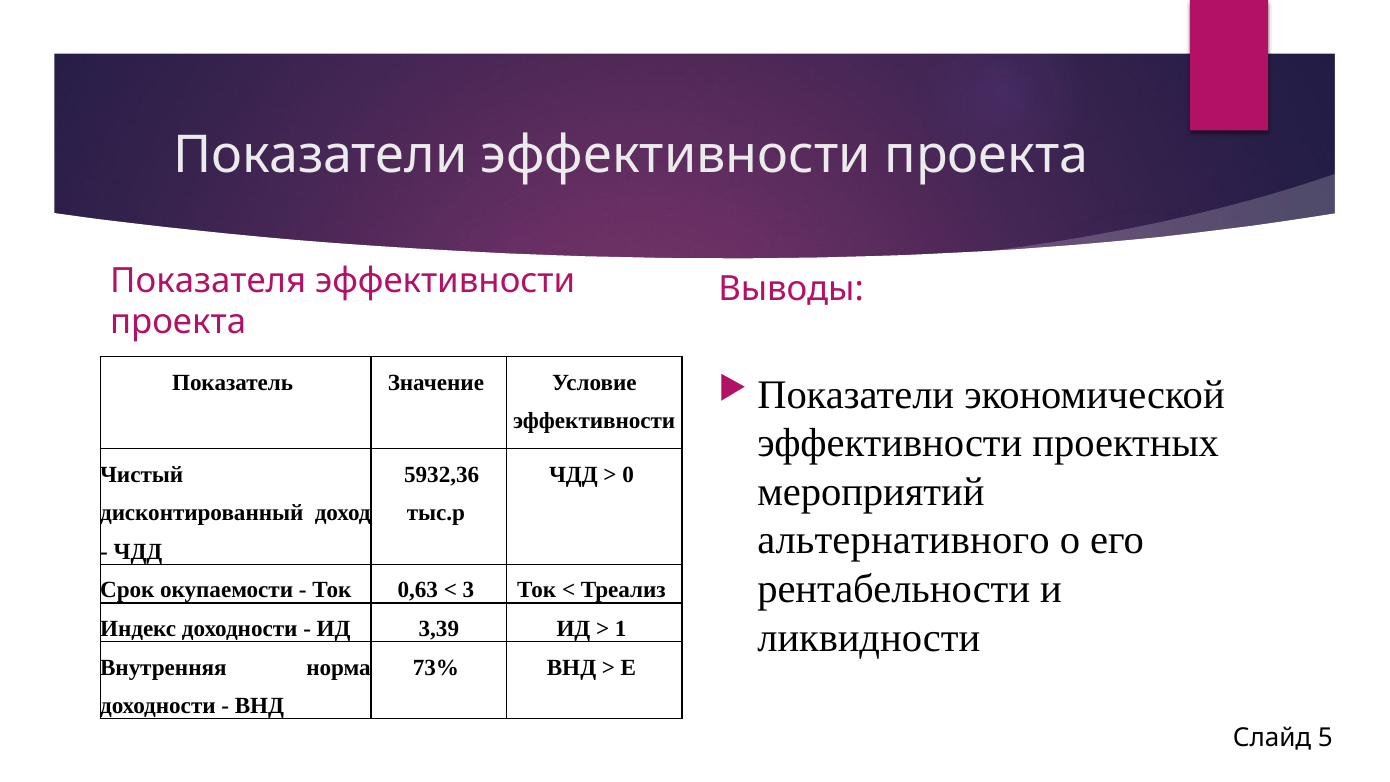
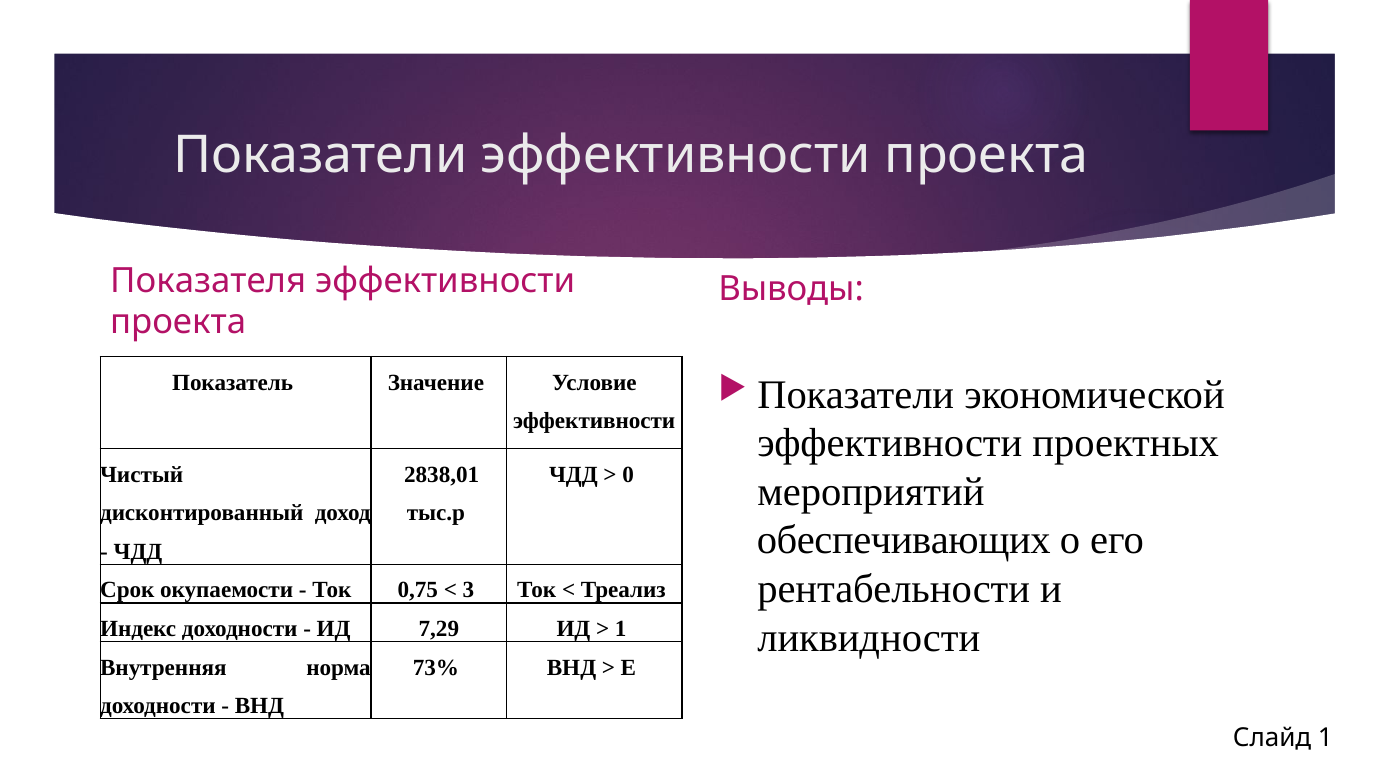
5932,36: 5932,36 -> 2838,01
альтернативного: альтернативного -> обеспечивающих
0,63: 0,63 -> 0,75
3,39: 3,39 -> 7,29
Слайд 5: 5 -> 1
